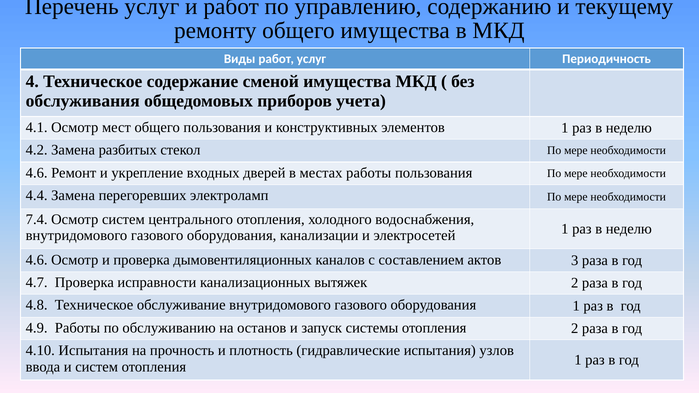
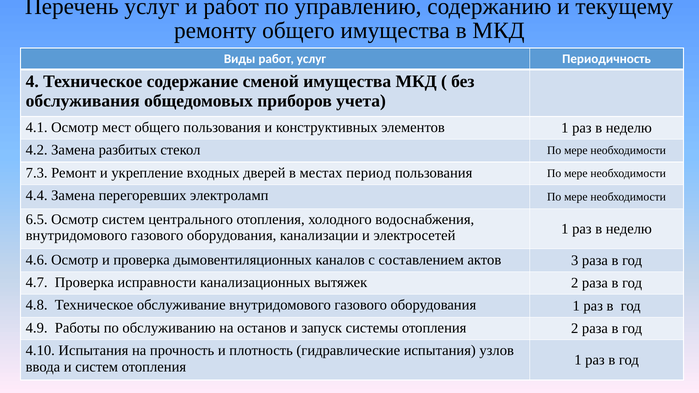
4.6 at (37, 173): 4.6 -> 7.3
местах работы: работы -> период
7.4: 7.4 -> 6.5
